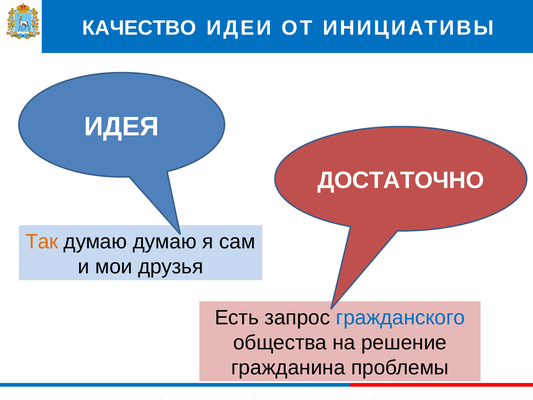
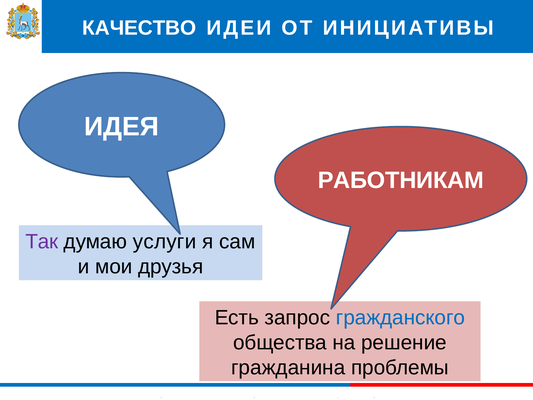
ДОСТАТОЧНО: ДОСТАТОЧНО -> РАБОТНИКАМ
Так colour: orange -> purple
думаю думаю: думаю -> услуги
